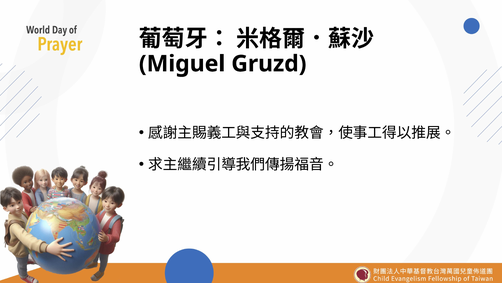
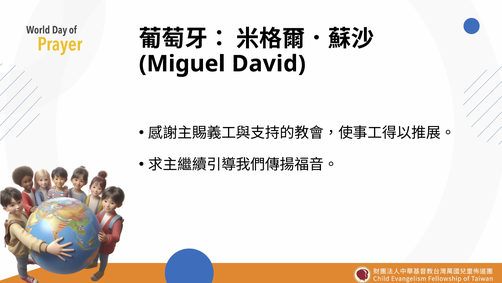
Gruzd: Gruzd -> David
